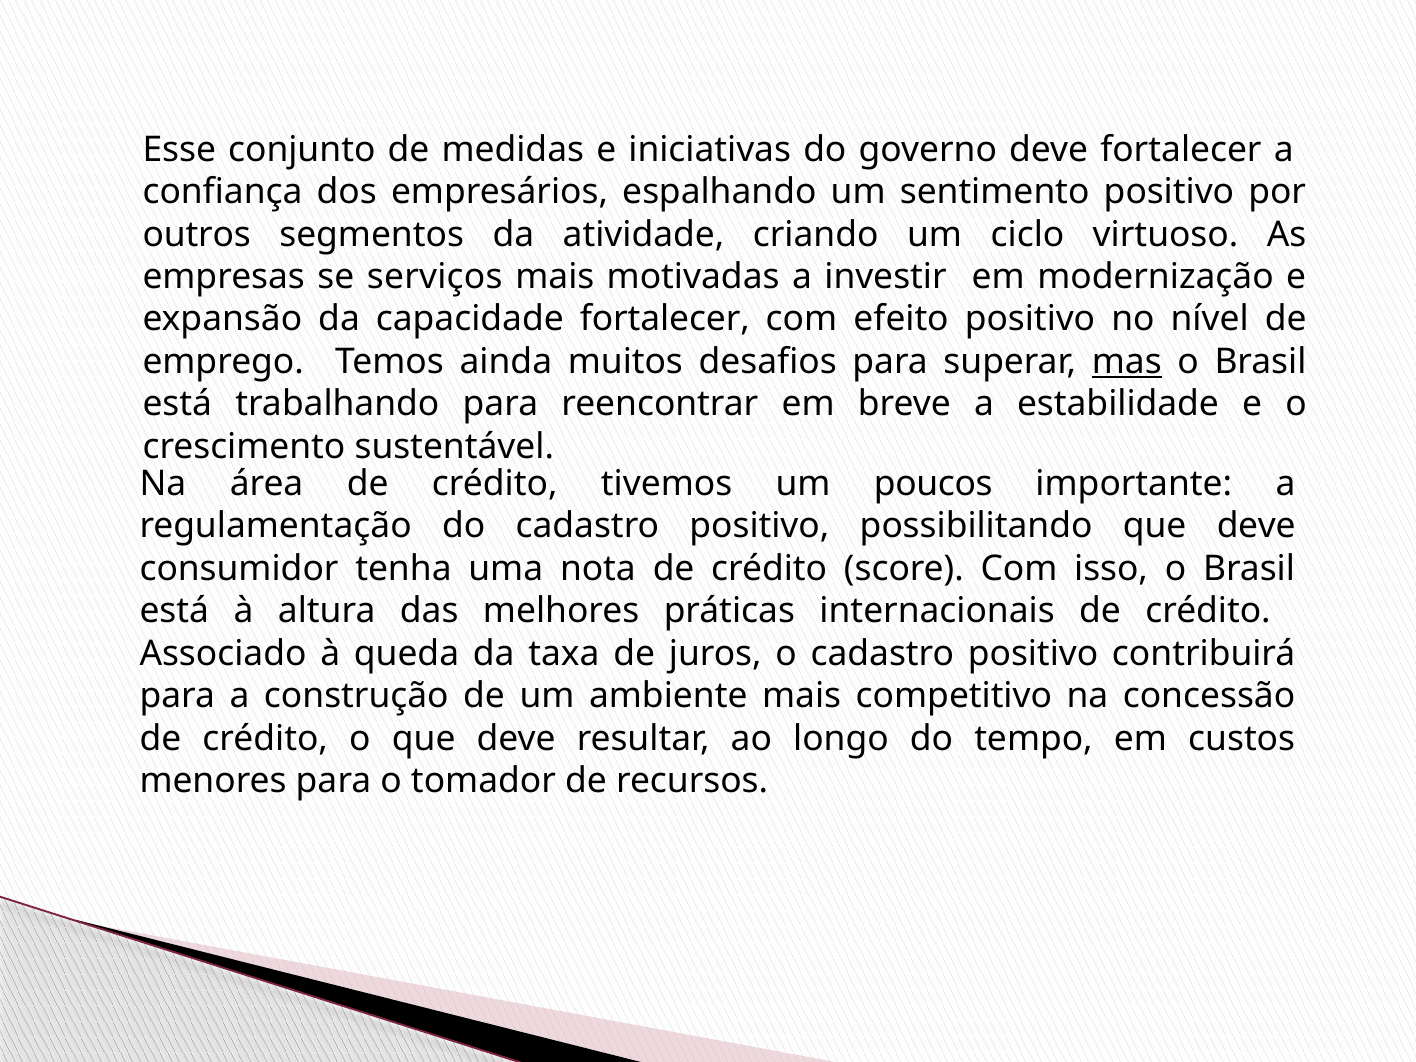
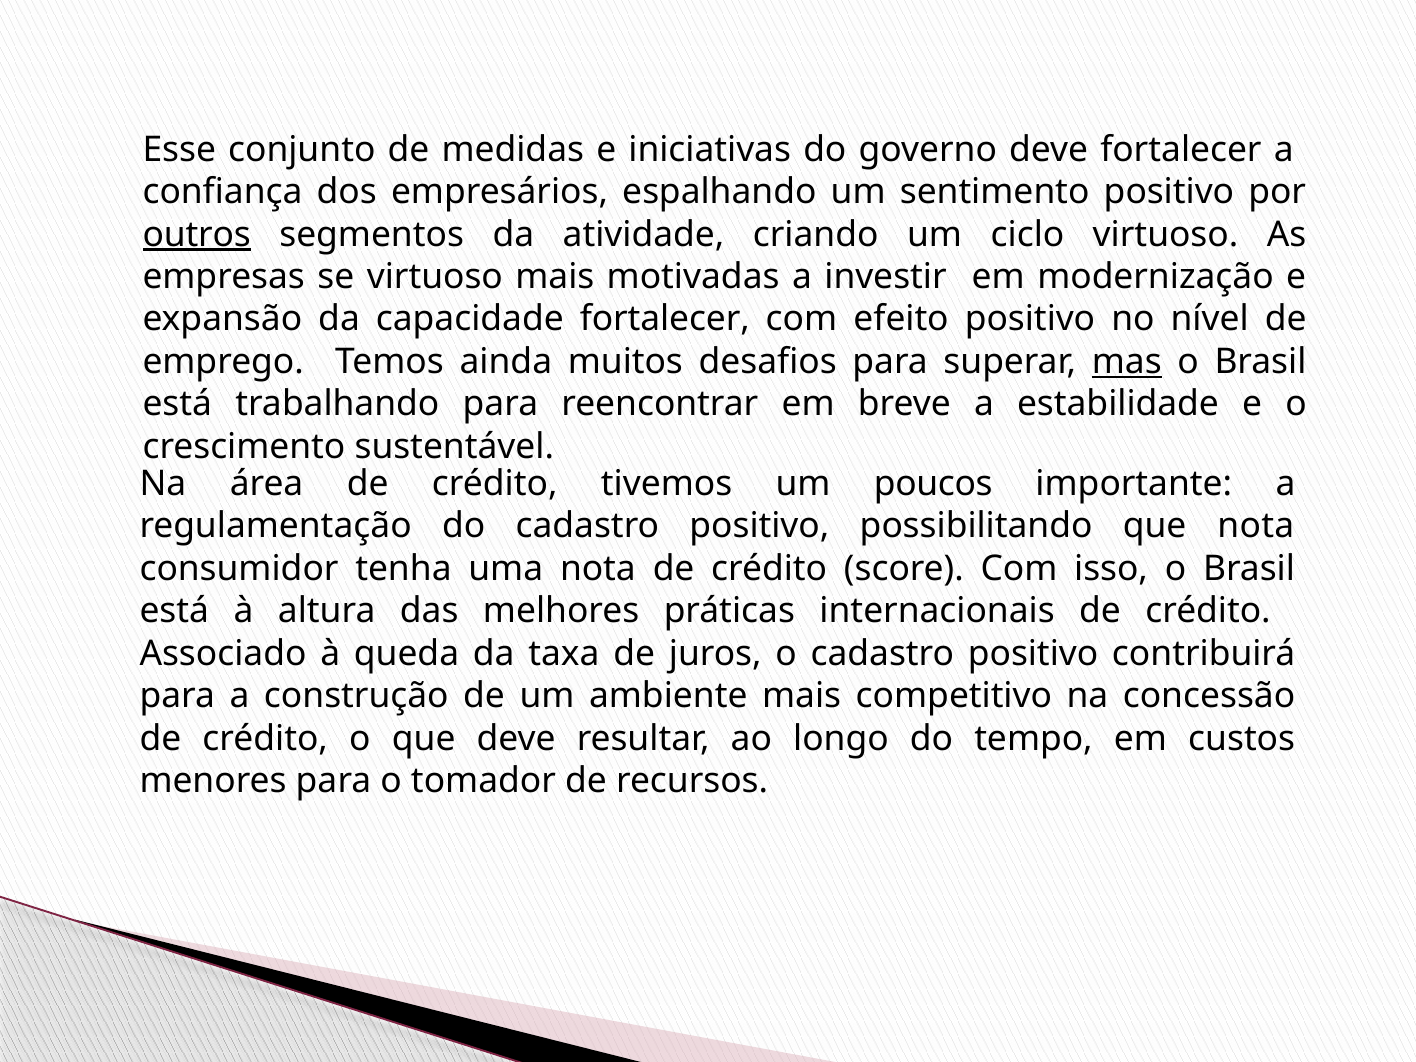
outros underline: none -> present
se serviços: serviços -> virtuoso
possibilitando que deve: deve -> nota
